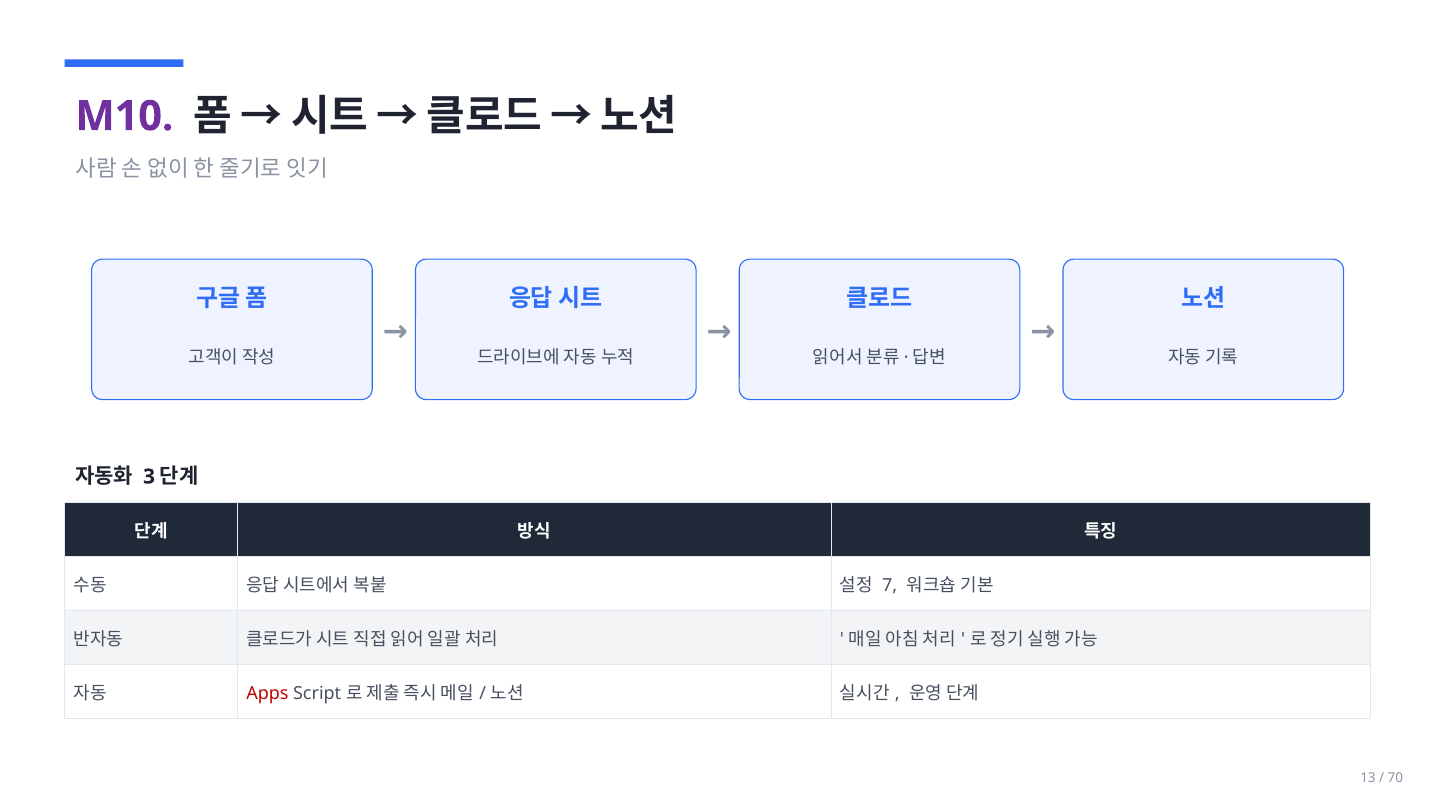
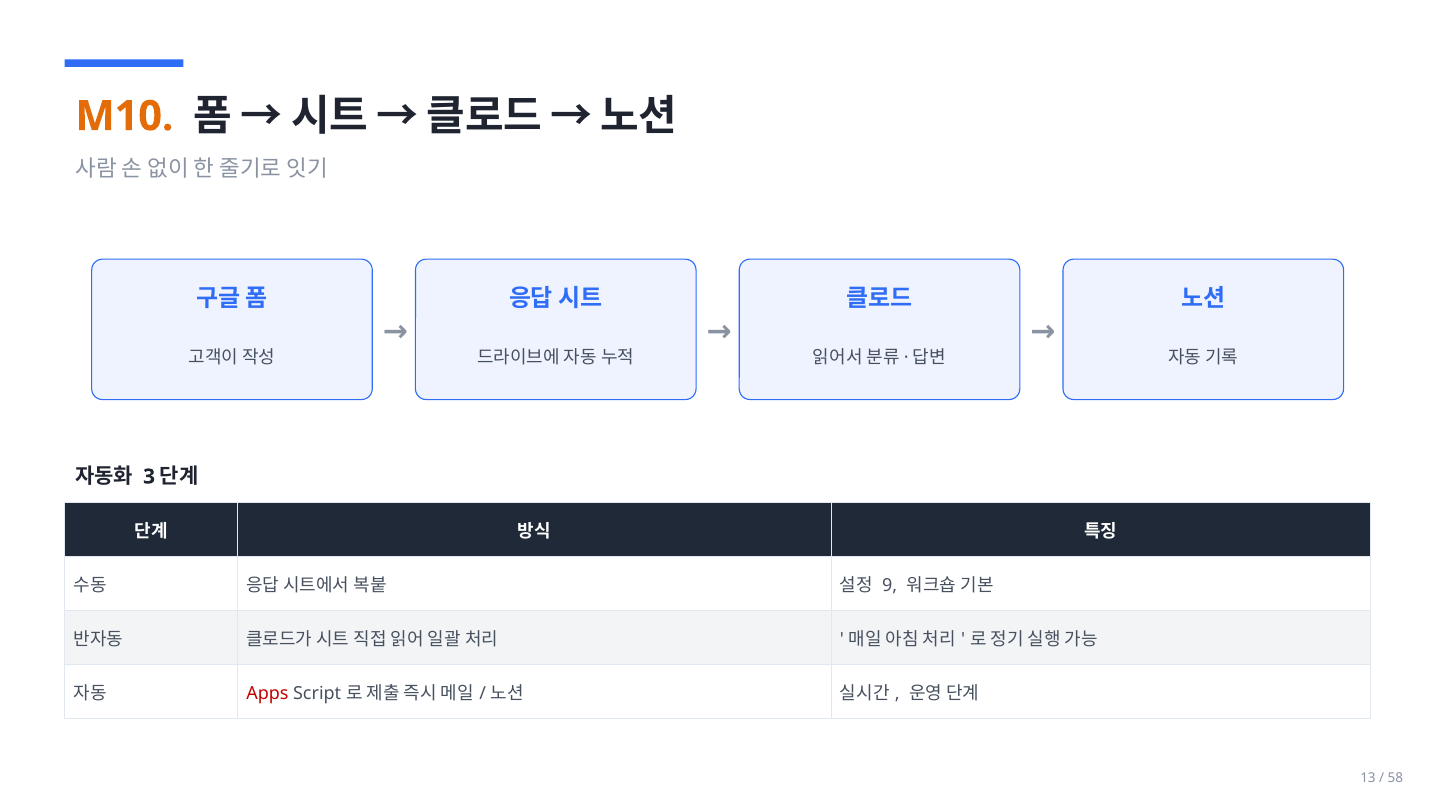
M10 colour: purple -> orange
7: 7 -> 9
70: 70 -> 58
